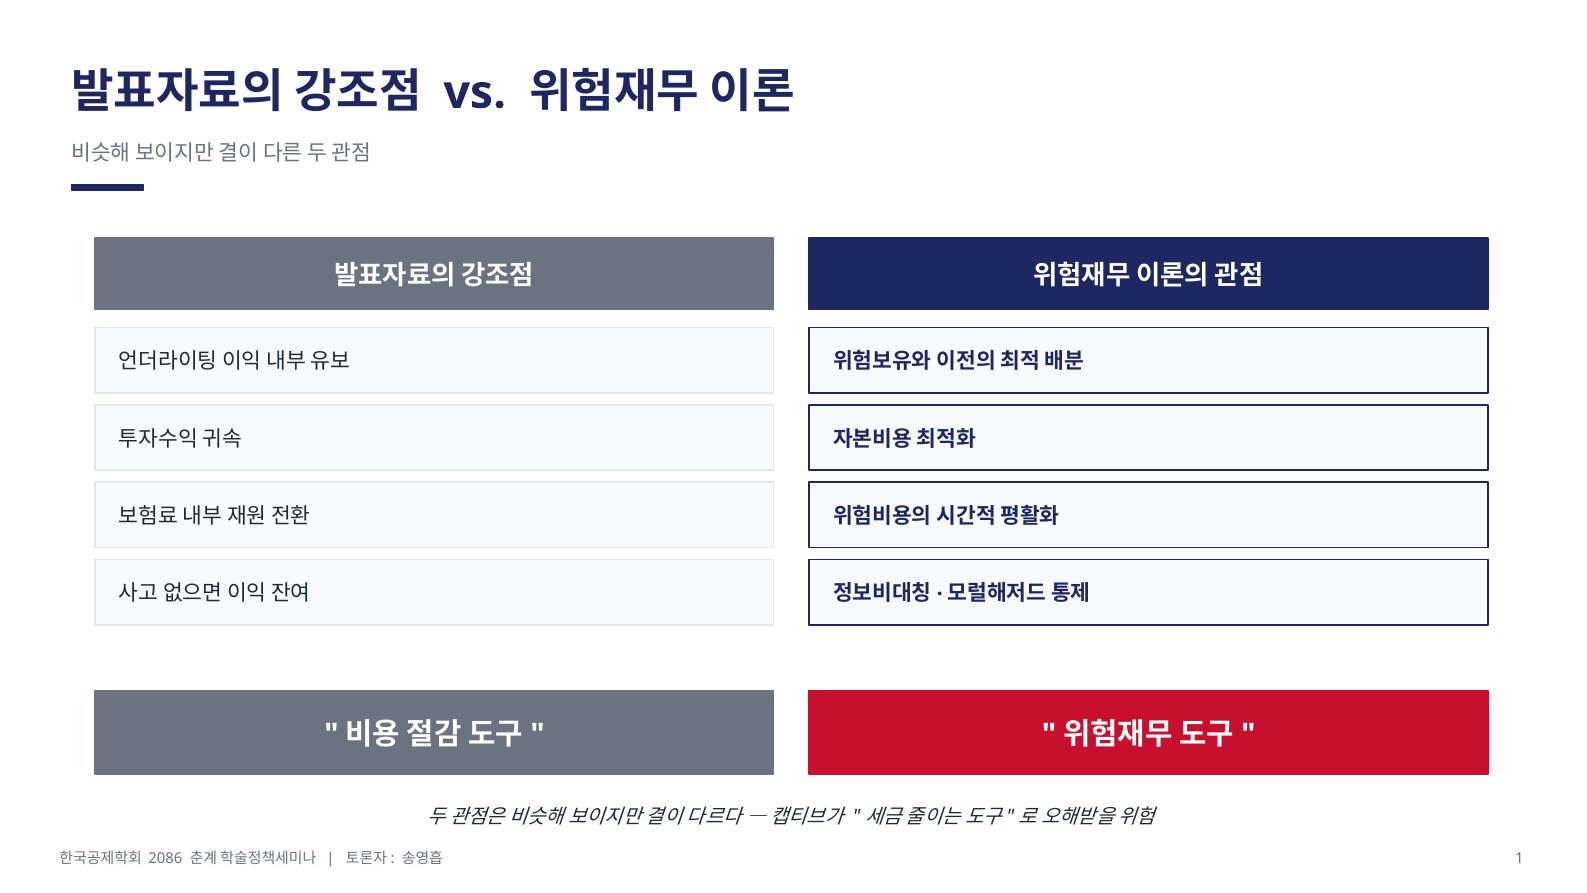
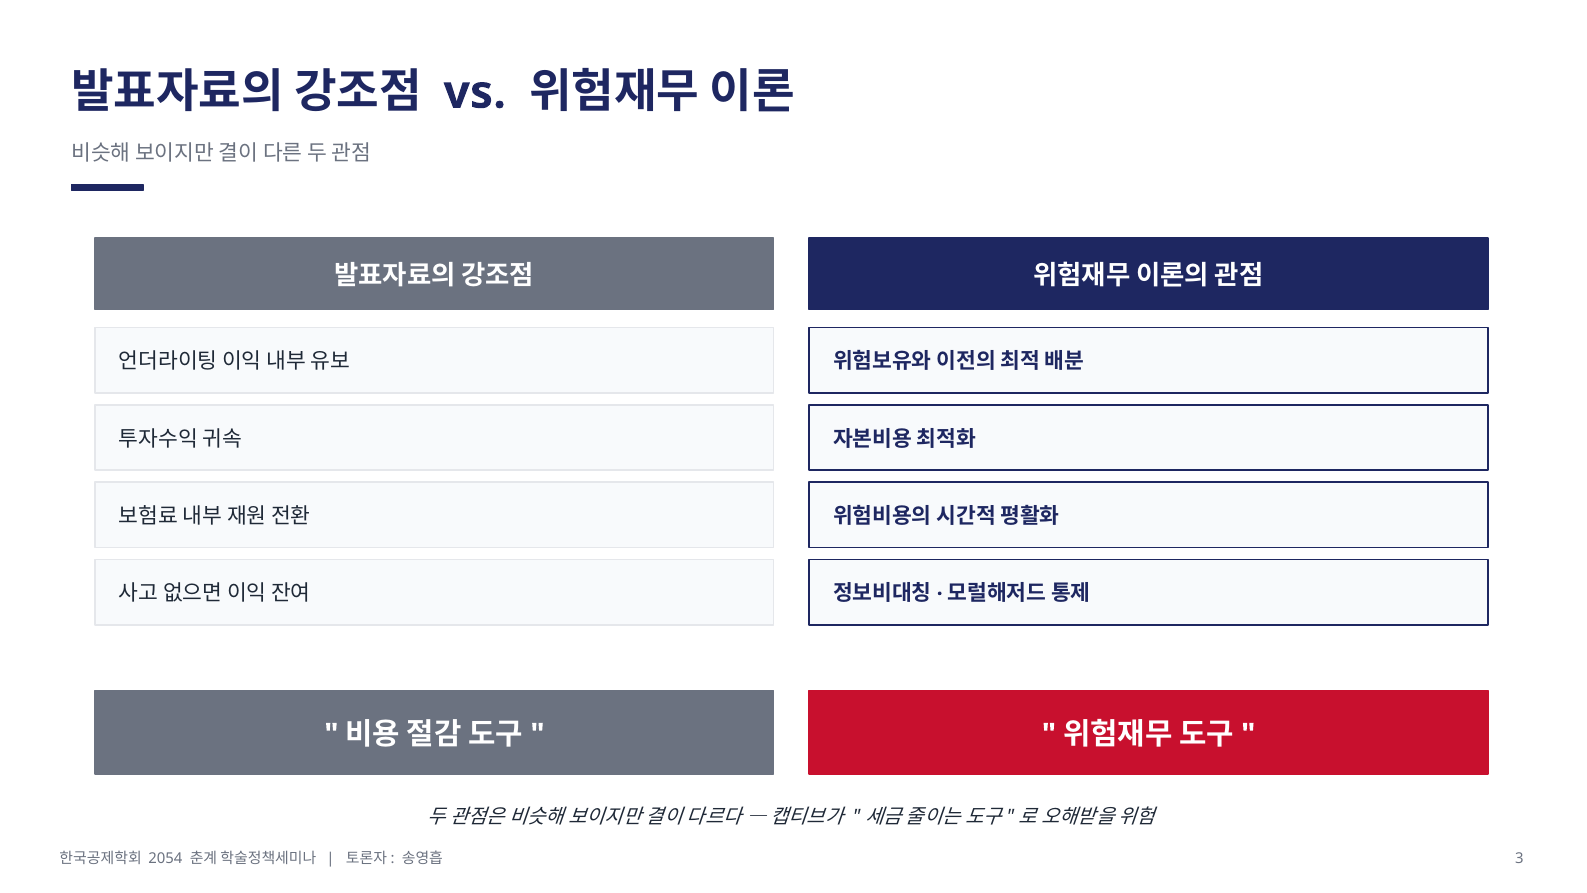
2086: 2086 -> 2054
1: 1 -> 3
